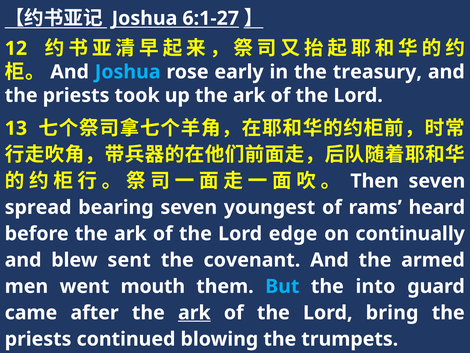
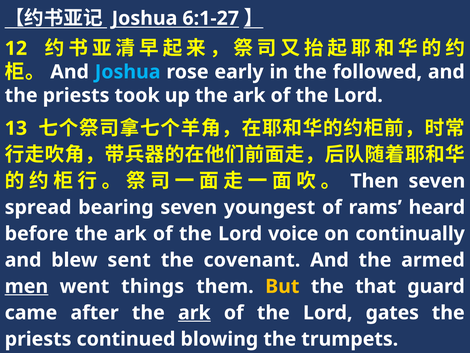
treasury: treasury -> followed
edge: edge -> voice
men underline: none -> present
mouth: mouth -> things
But colour: light blue -> yellow
into: into -> that
bring: bring -> gates
